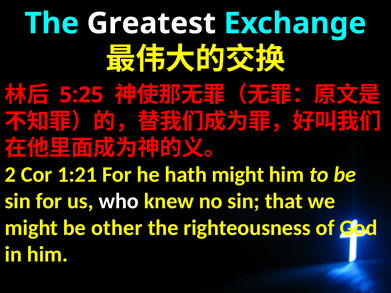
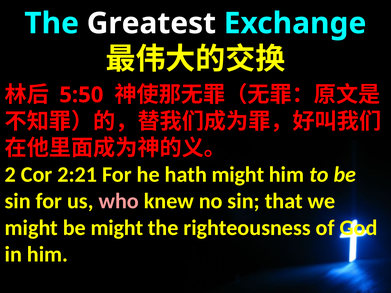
5:25: 5:25 -> 5:50
1:21: 1:21 -> 2:21
who colour: white -> pink
be other: other -> might
